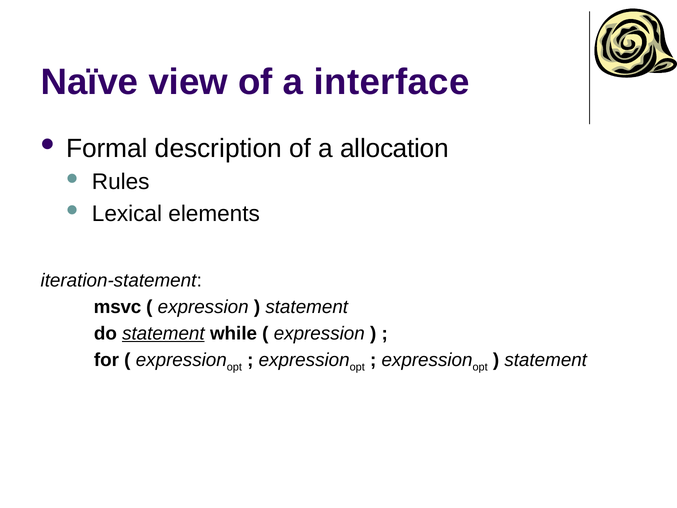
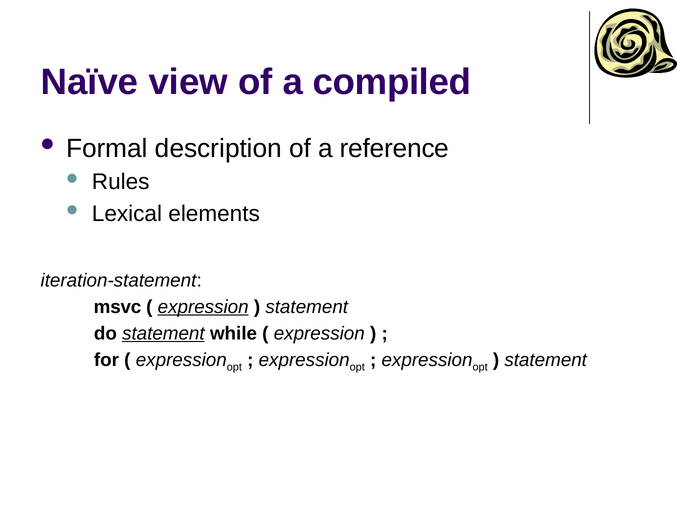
interface: interface -> compiled
allocation: allocation -> reference
expression at (203, 307) underline: none -> present
